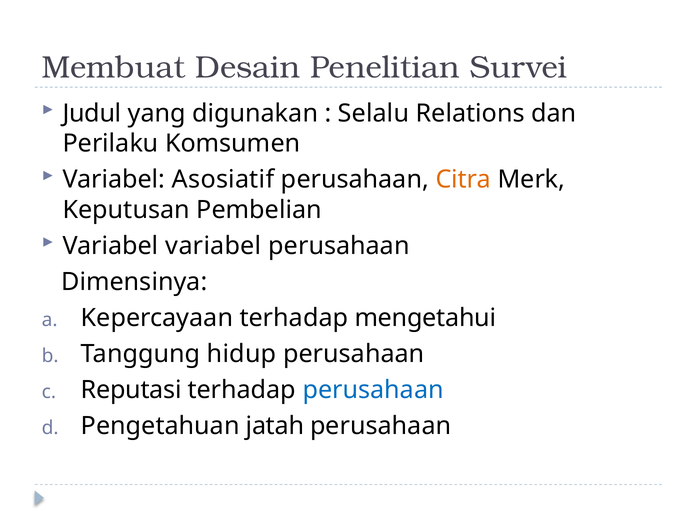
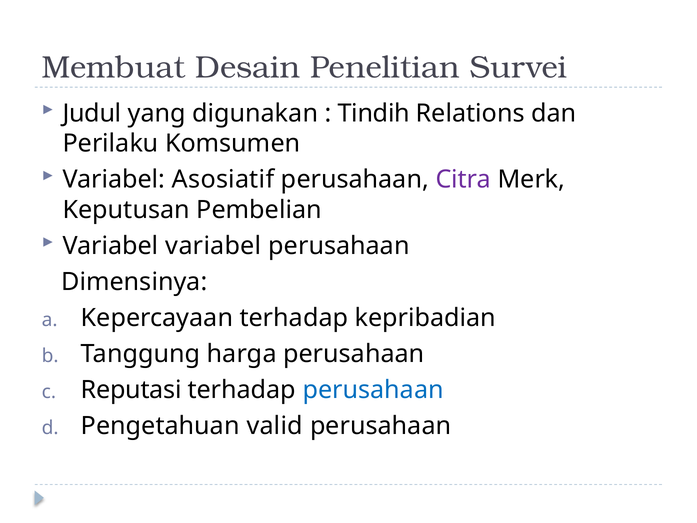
Selalu: Selalu -> Tindih
Citra colour: orange -> purple
mengetahui: mengetahui -> kepribadian
hidup: hidup -> harga
jatah: jatah -> valid
